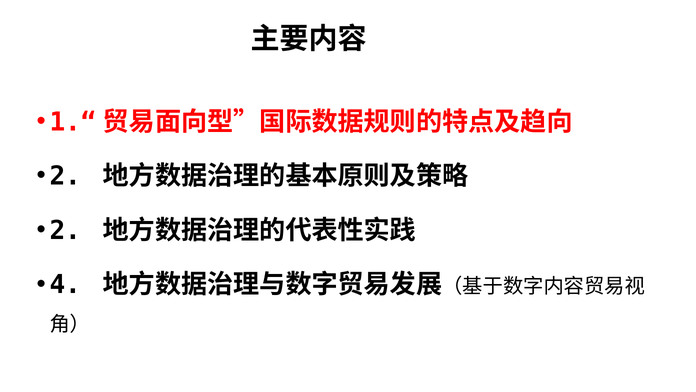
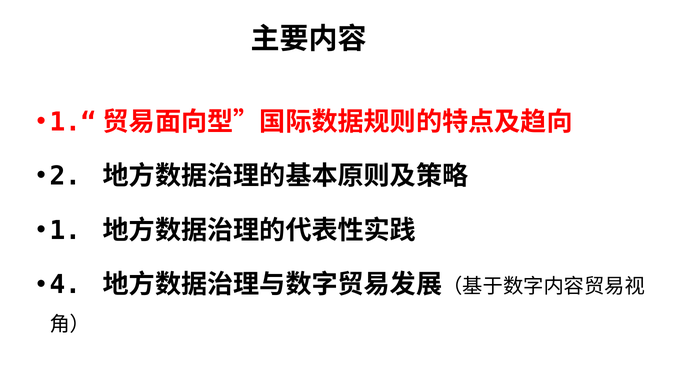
2 at (65, 230): 2 -> 1
